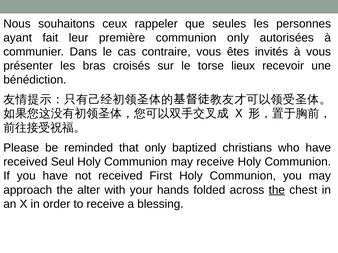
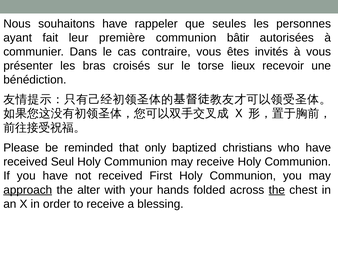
souhaitons ceux: ceux -> have
communion only: only -> bâtir
approach underline: none -> present
